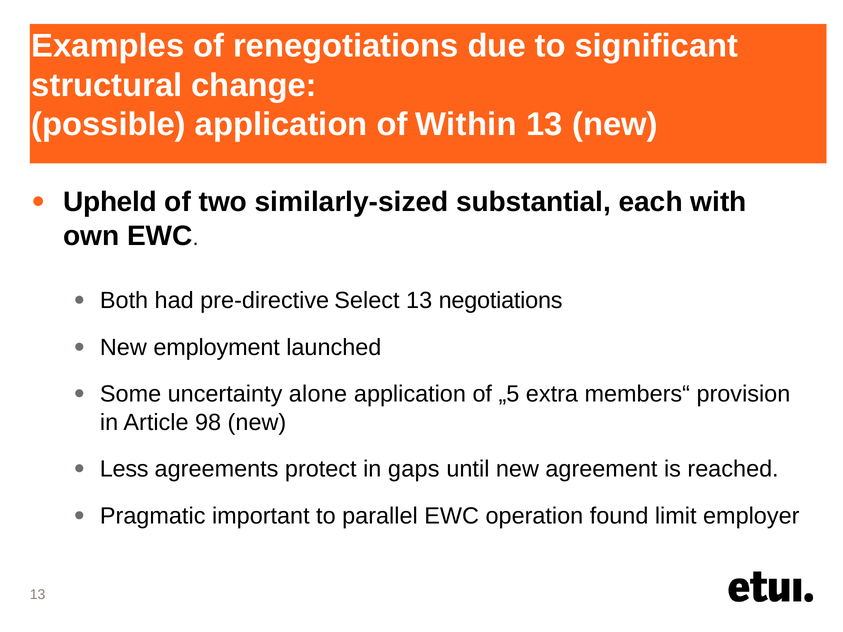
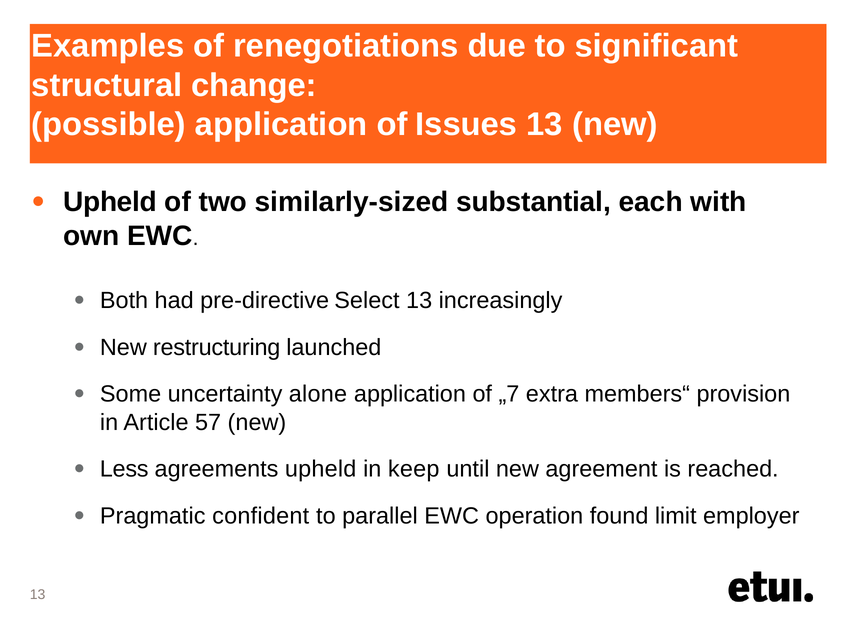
Within: Within -> Issues
negotiations: negotiations -> increasingly
employment: employment -> restructuring
„5: „5 -> „7
98: 98 -> 57
agreements protect: protect -> upheld
gaps: gaps -> keep
important: important -> confident
